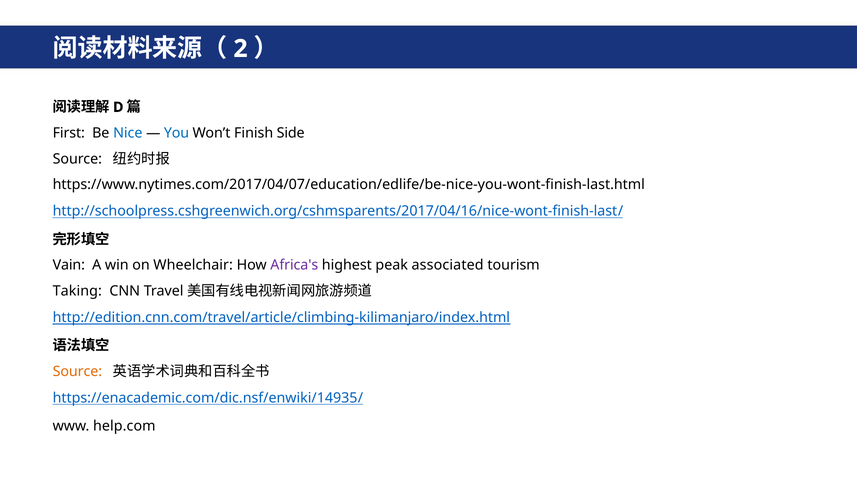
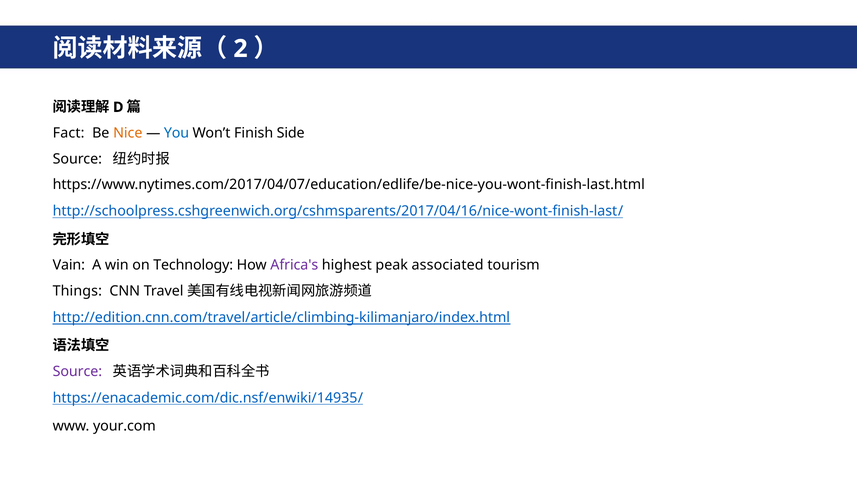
First: First -> Fact
Nice colour: blue -> orange
Wheelchair: Wheelchair -> Technology
Taking: Taking -> Things
Source at (77, 371) colour: orange -> purple
help.com: help.com -> your.com
